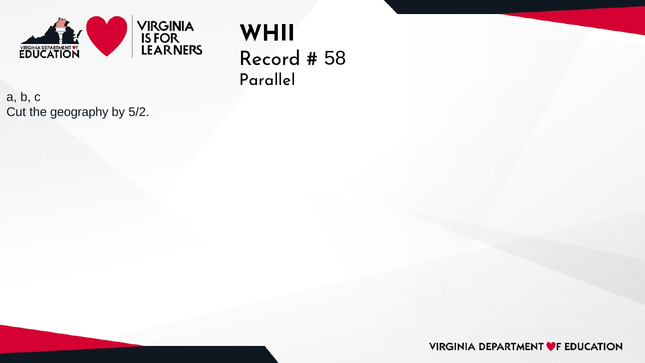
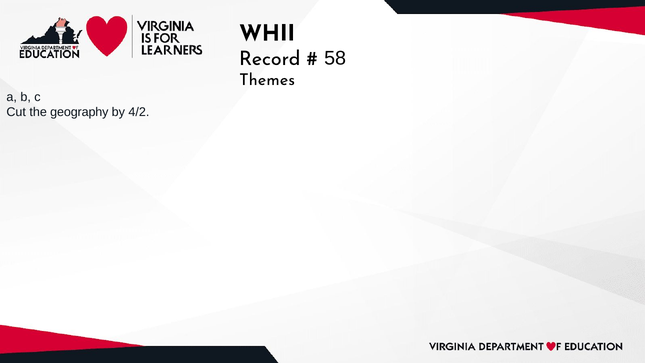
Parallel: Parallel -> Themes
5/2: 5/2 -> 4/2
